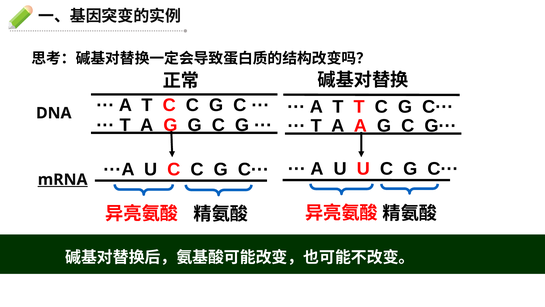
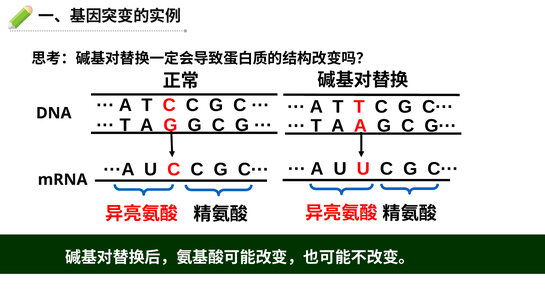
mRNA underline: present -> none
